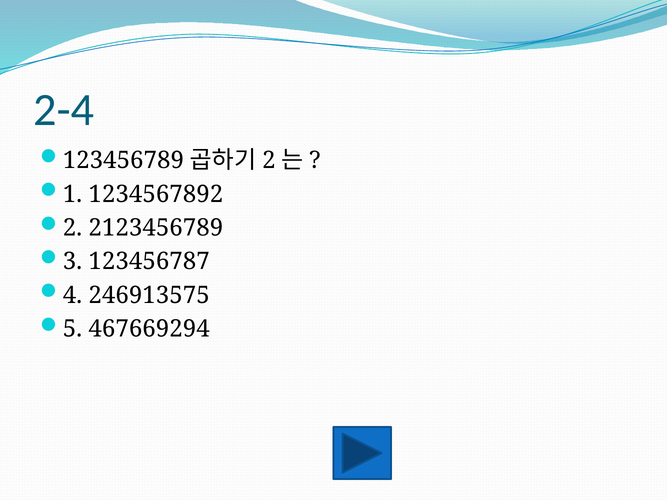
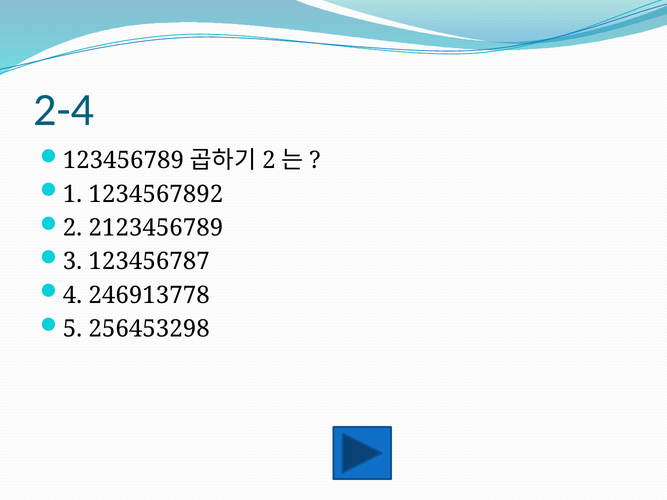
246913575: 246913575 -> 246913778
467669294: 467669294 -> 256453298
